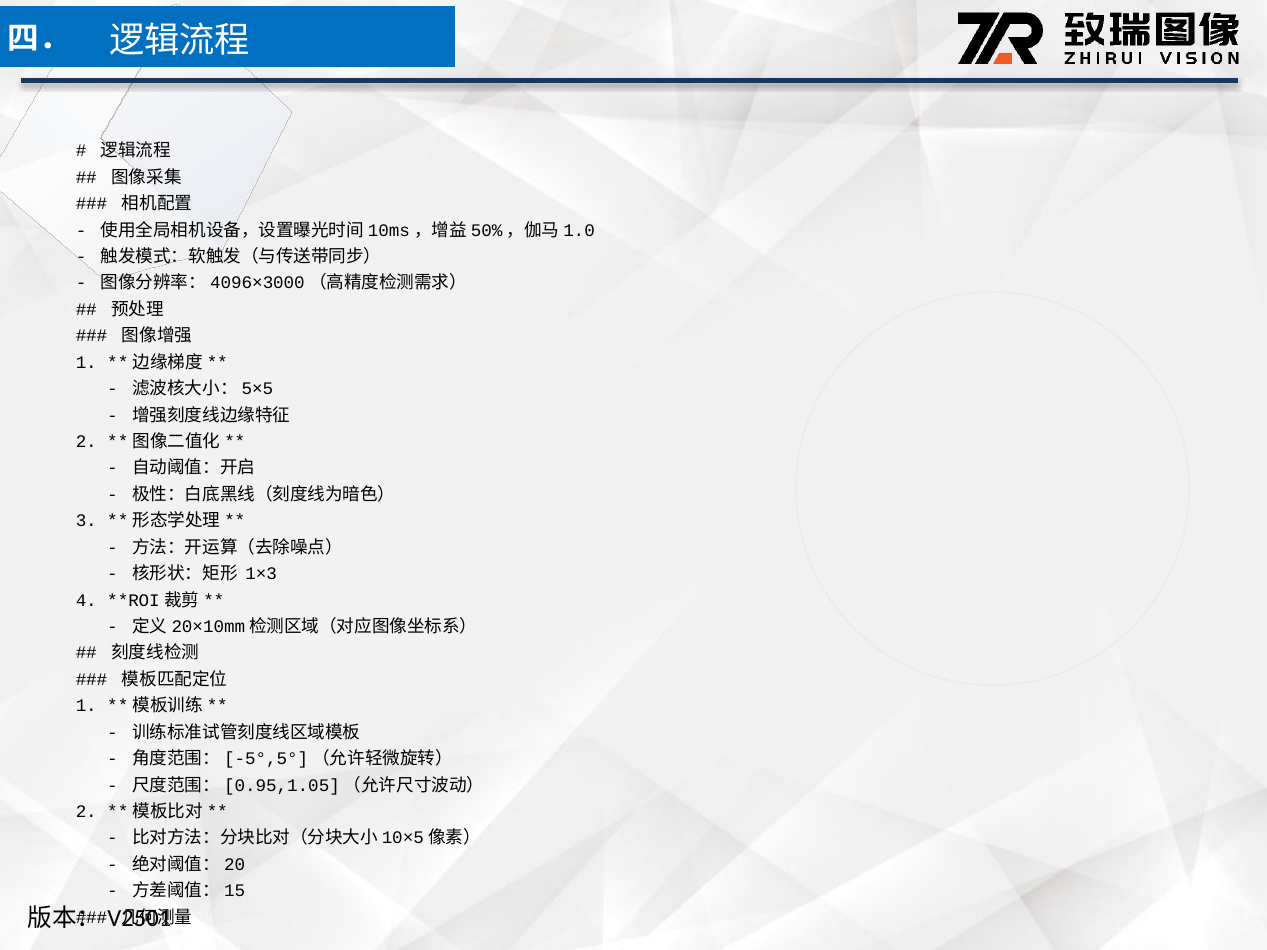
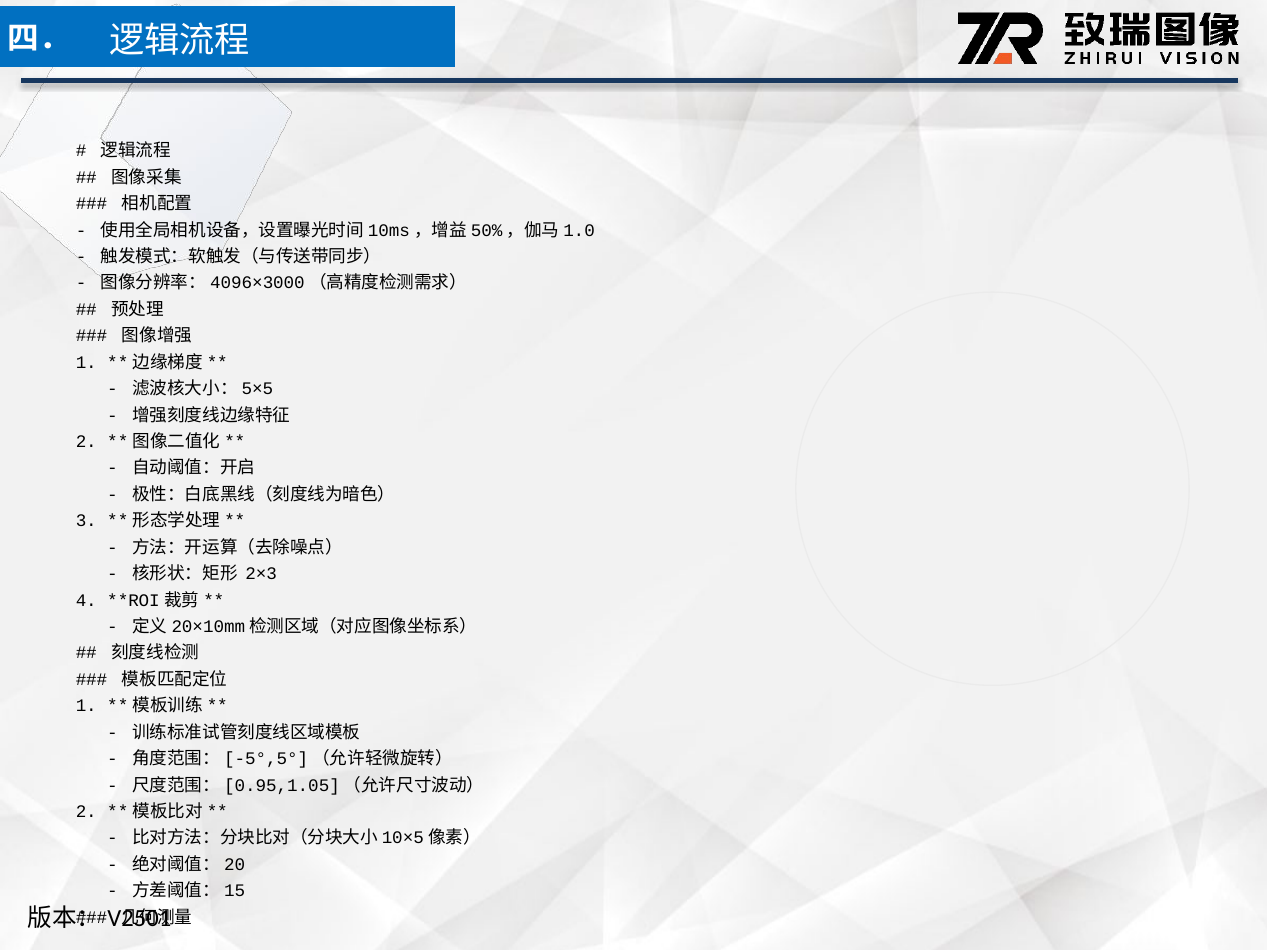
1×3: 1×3 -> 2×3
